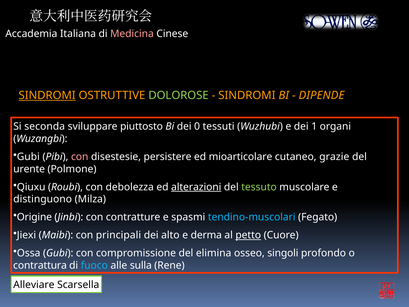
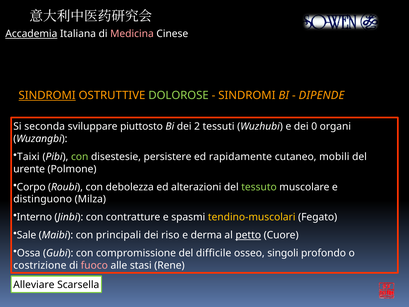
Accademia underline: none -> present
0: 0 -> 2
1: 1 -> 0
Gubi at (28, 157): Gubi -> Taixi
con at (80, 157) colour: pink -> light green
mioarticolare: mioarticolare -> rapidamente
grazie: grazie -> mobili
Qiuxu: Qiuxu -> Corpo
alterazioni underline: present -> none
Origine: Origine -> Interno
tendino-muscolari colour: light blue -> yellow
Jiexi: Jiexi -> Sale
alto: alto -> riso
elimina: elimina -> difficile
contrattura: contrattura -> costrizione
fuoco colour: light blue -> pink
sulla: sulla -> stasi
